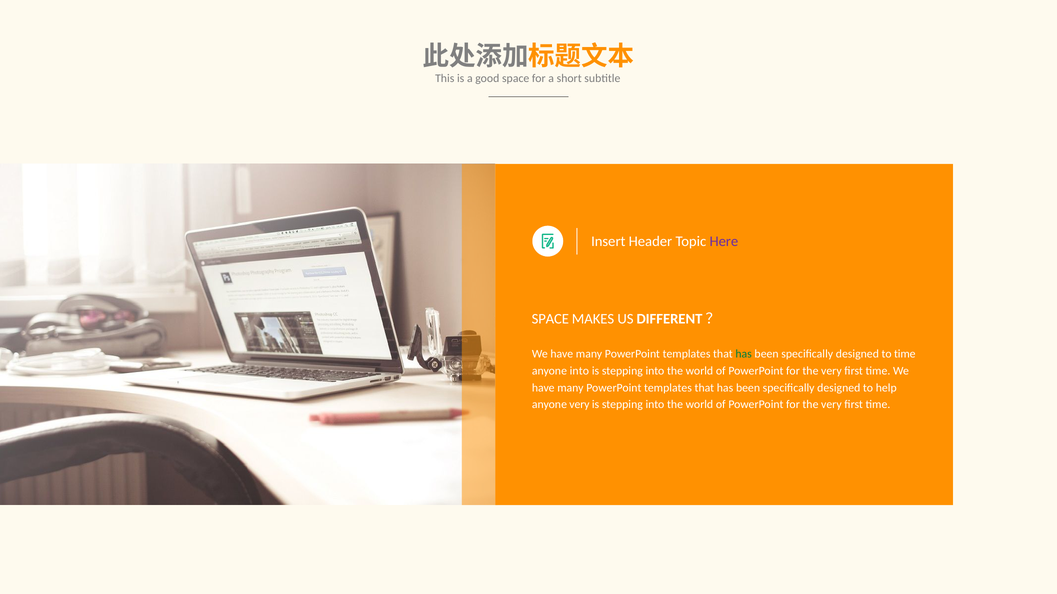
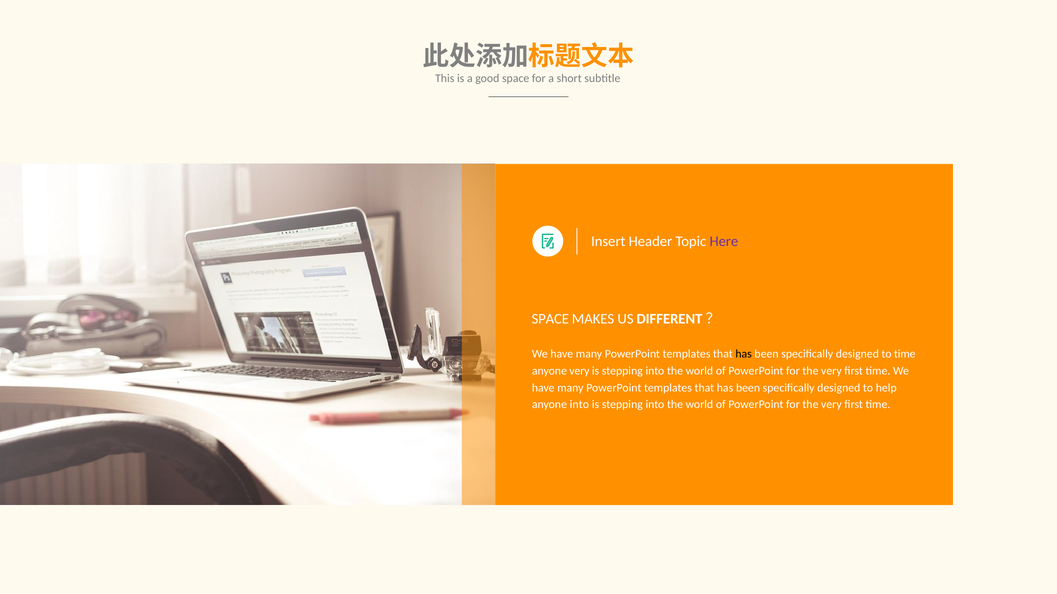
has at (744, 354) colour: green -> black
anyone into: into -> very
anyone very: very -> into
